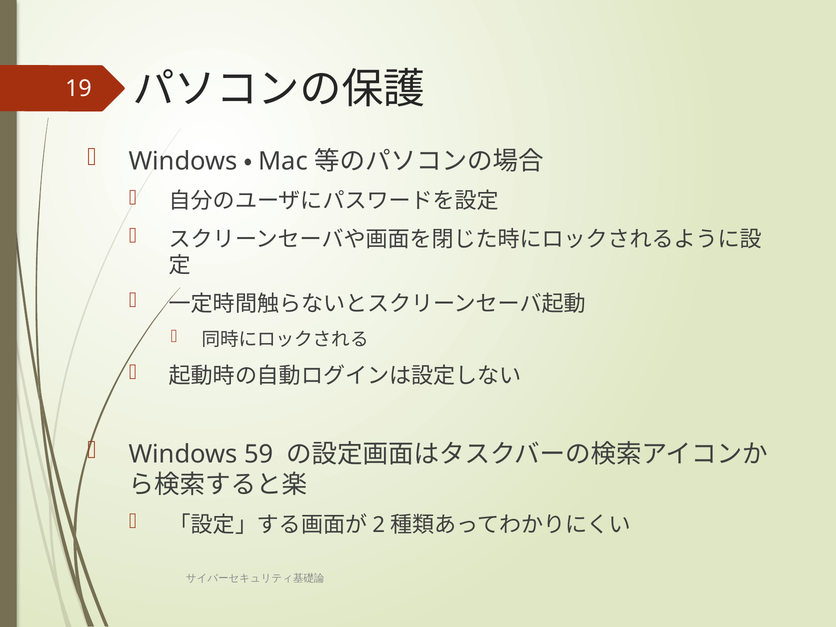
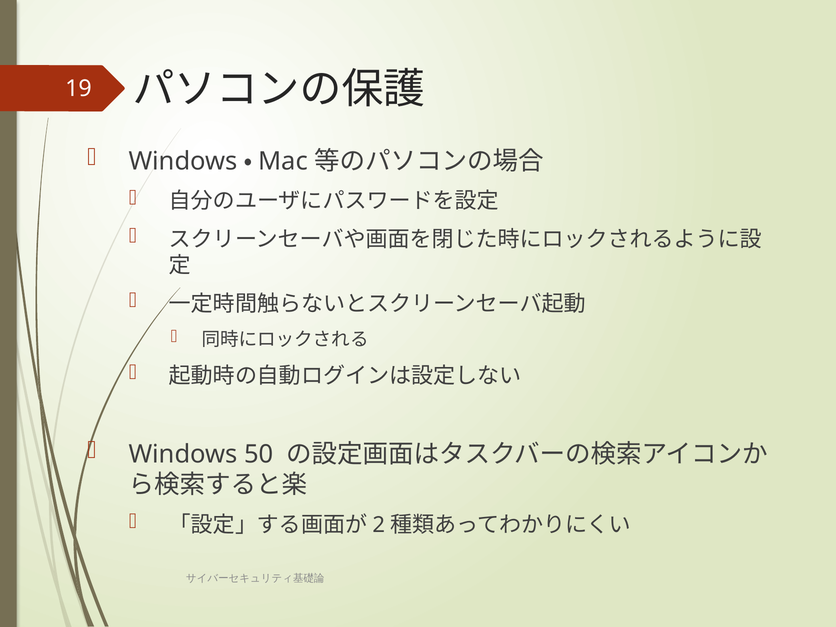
59: 59 -> 50
